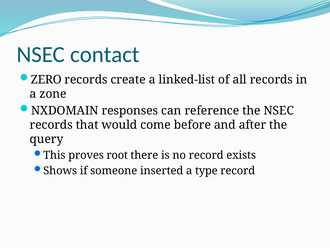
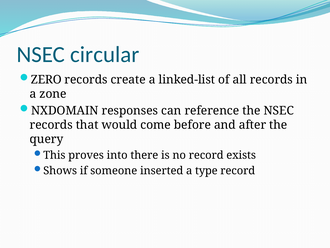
contact: contact -> circular
root: root -> into
